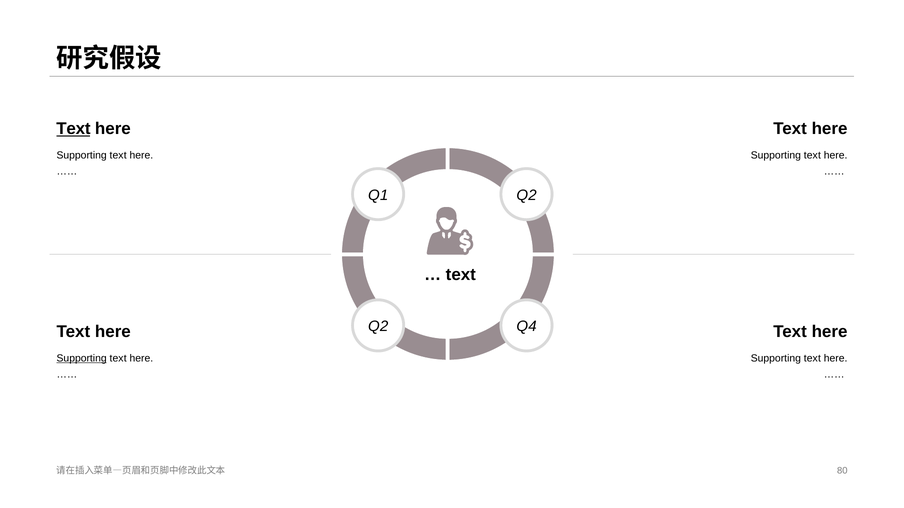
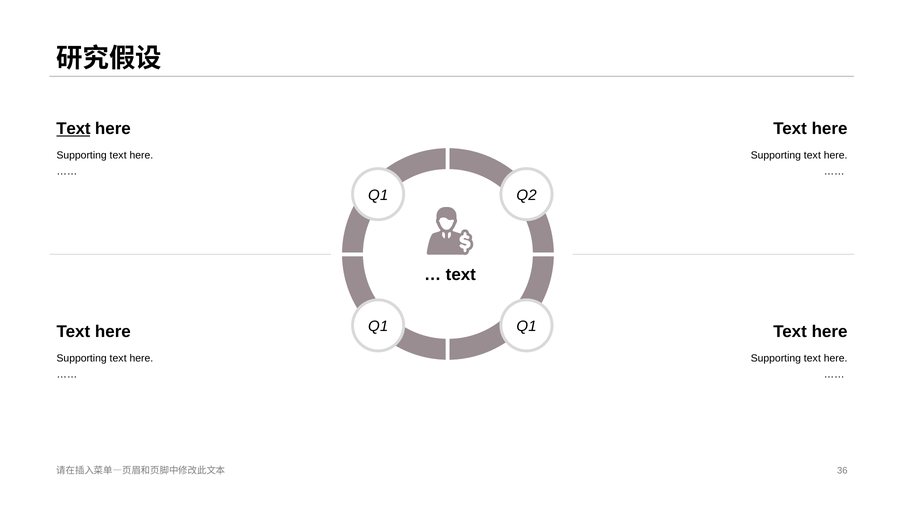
2 at (384, 327): 2 -> 1
4 at (532, 327): 4 -> 1
Supporting at (82, 359) underline: present -> none
80: 80 -> 36
